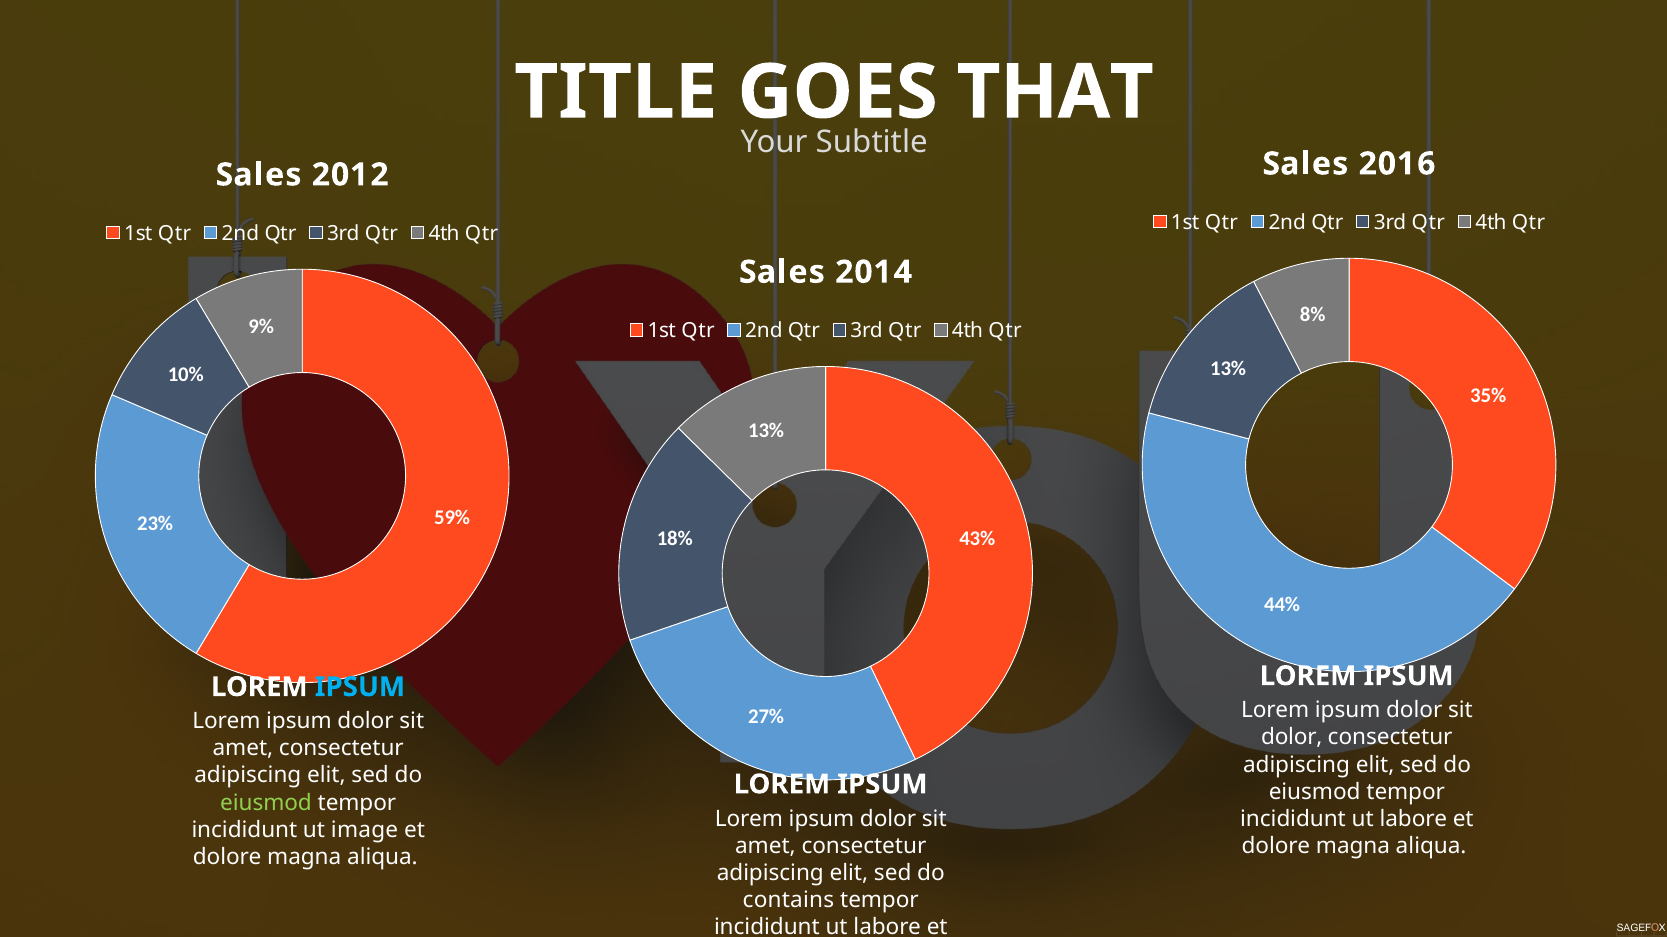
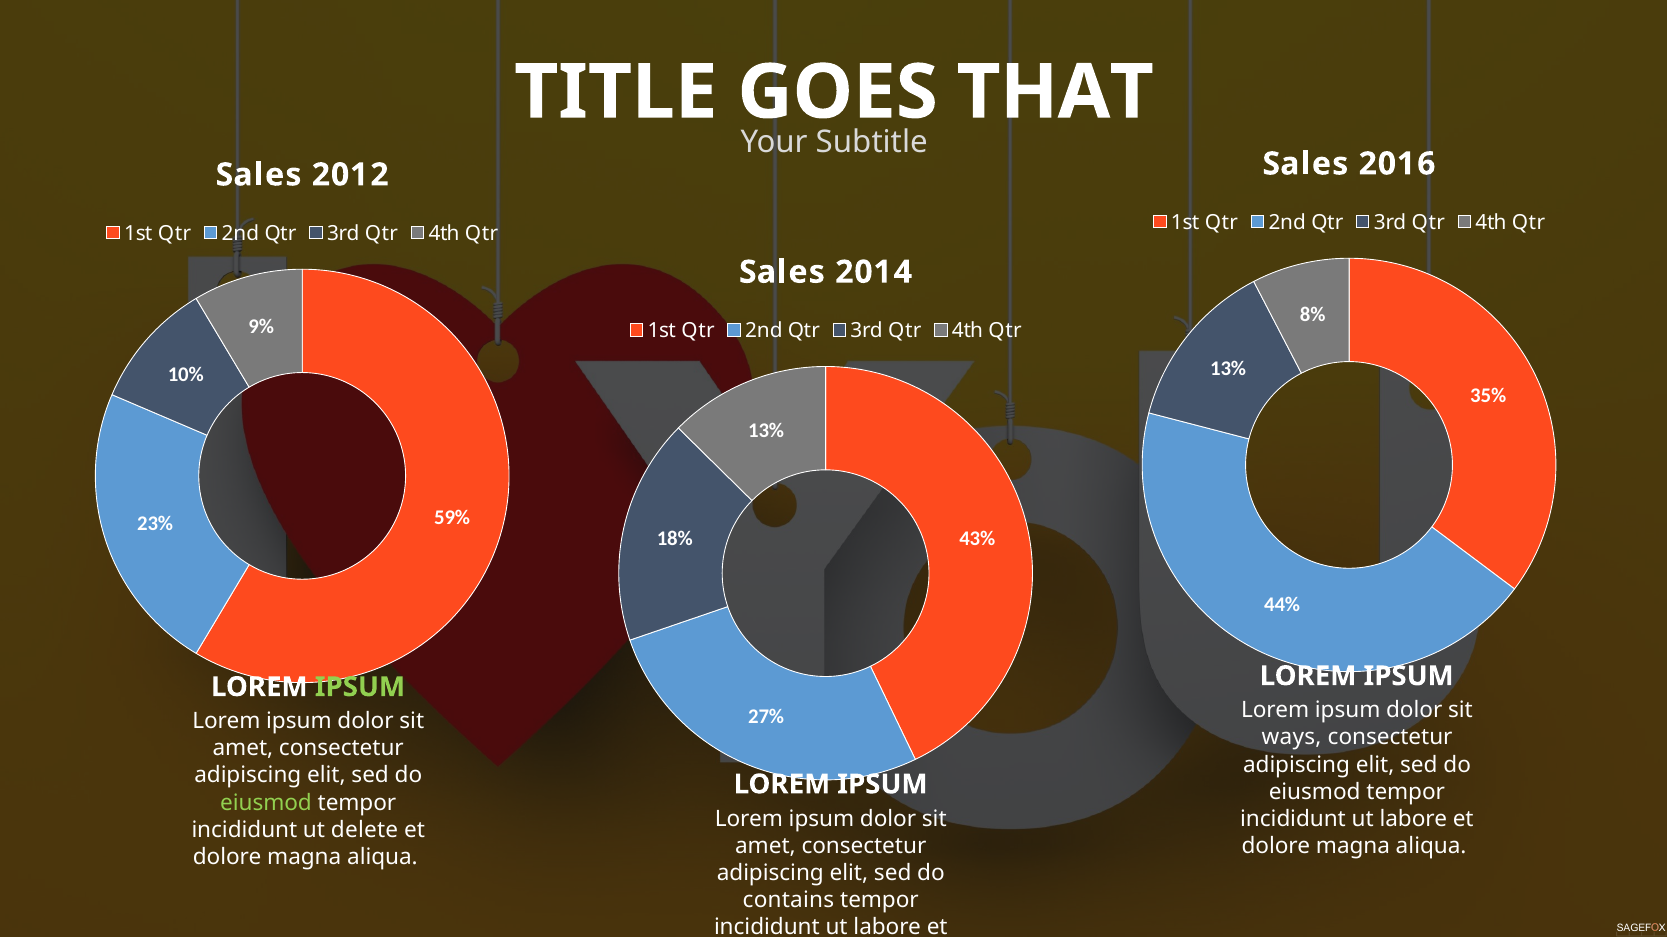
IPSUM at (360, 687) colour: light blue -> light green
dolor at (1292, 738): dolor -> ways
image: image -> delete
